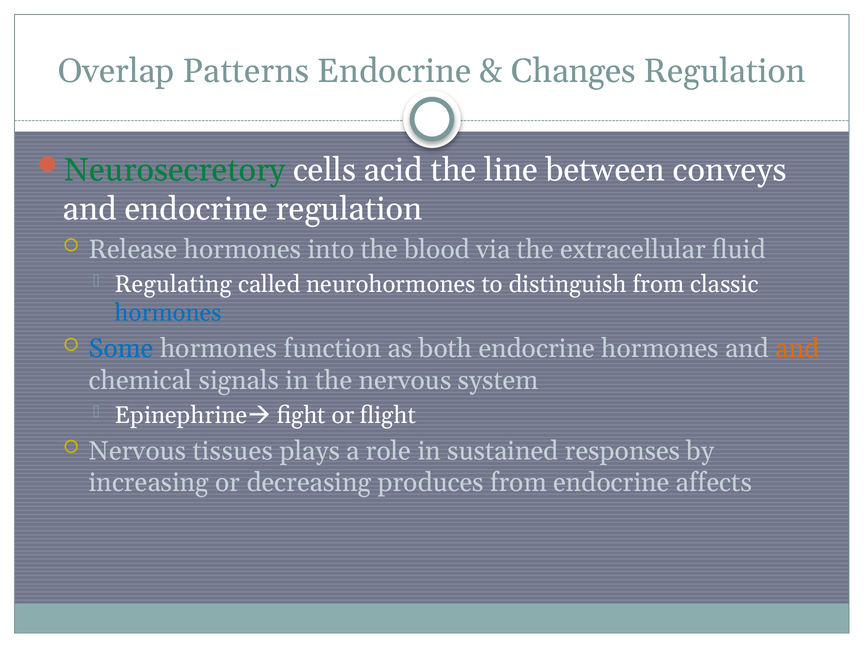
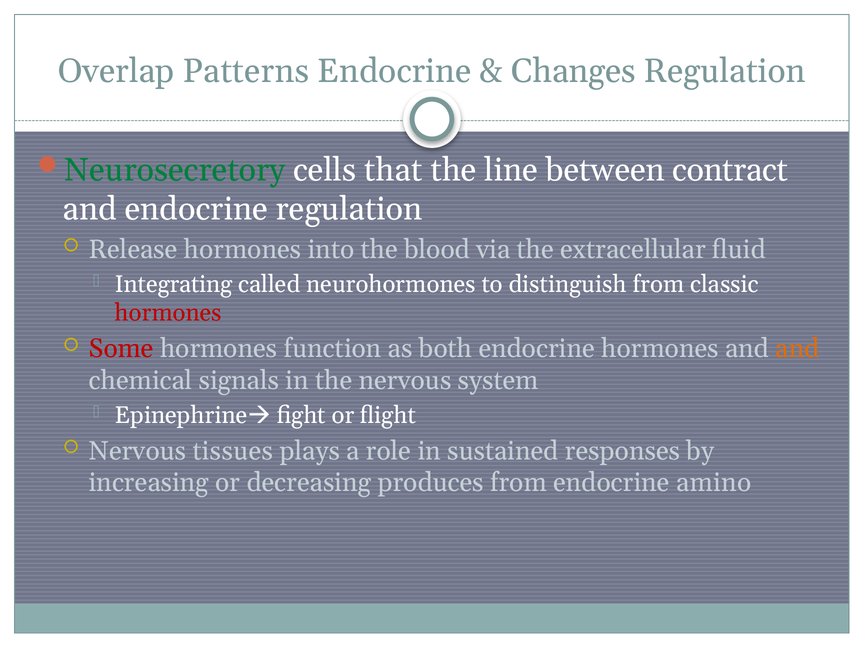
acid: acid -> that
conveys: conveys -> contract
Regulating: Regulating -> Integrating
hormones at (168, 313) colour: blue -> red
Some colour: blue -> red
affects: affects -> amino
